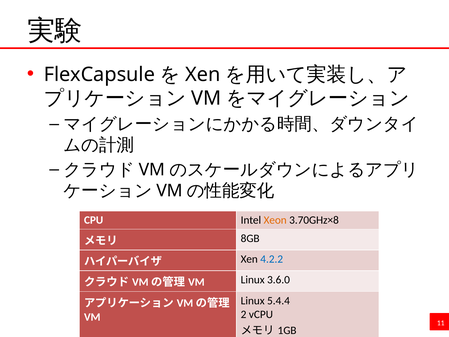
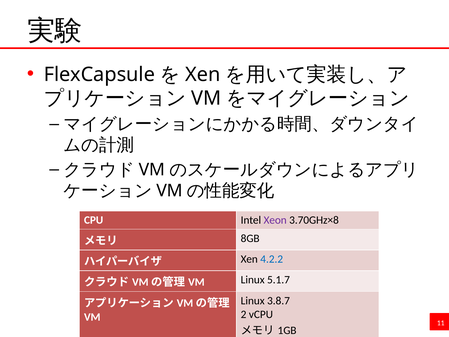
Xeon colour: orange -> purple
3.6.0: 3.6.0 -> 5.1.7
5.4.4: 5.4.4 -> 3.8.7
